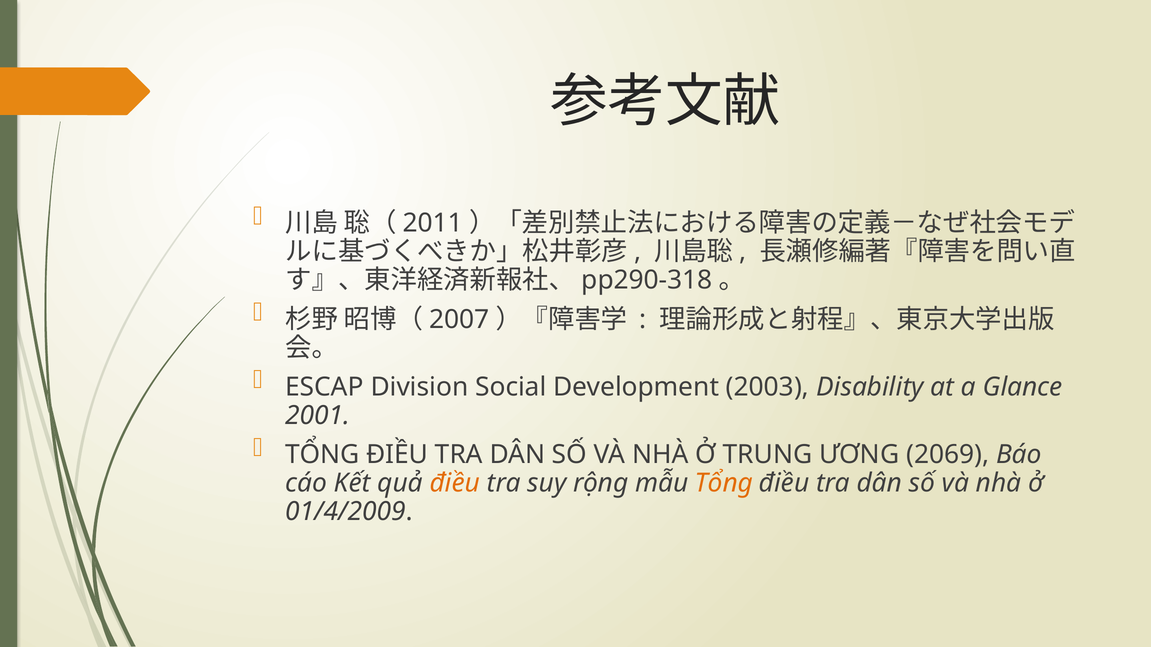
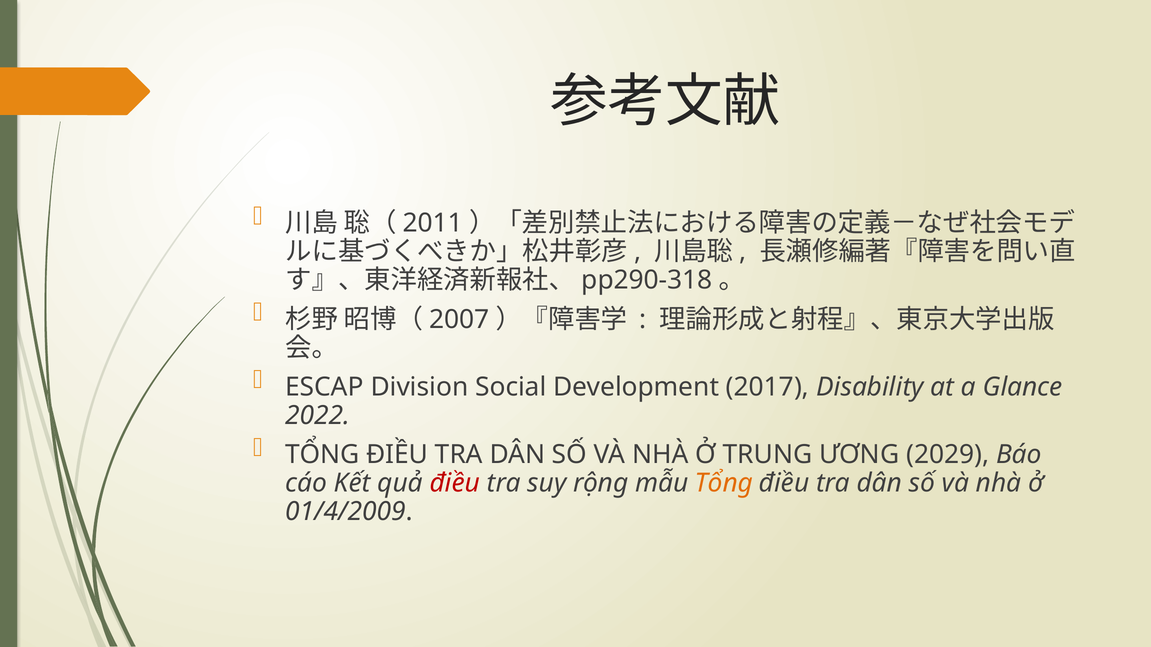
2003: 2003 -> 2017
2001: 2001 -> 2022
2069: 2069 -> 2029
điều at (455, 484) colour: orange -> red
